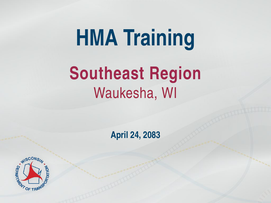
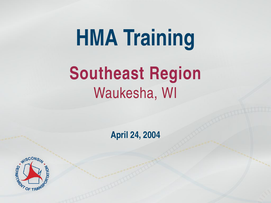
2083: 2083 -> 2004
